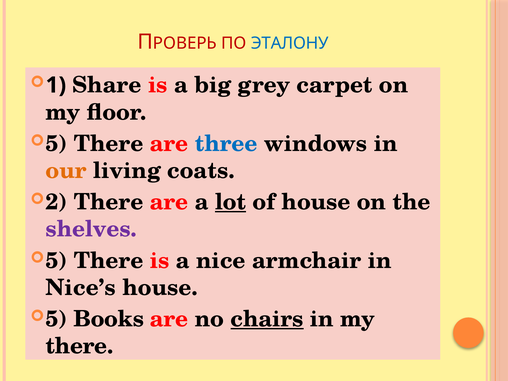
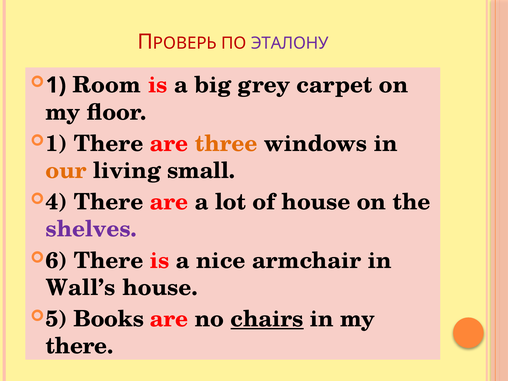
ЭТАЛОНУ colour: blue -> purple
Share: Share -> Room
5 at (57, 144): 5 -> 1
three colour: blue -> orange
coats: coats -> small
2: 2 -> 4
lot underline: present -> none
5 at (57, 261): 5 -> 6
Nice’s: Nice’s -> Wall’s
